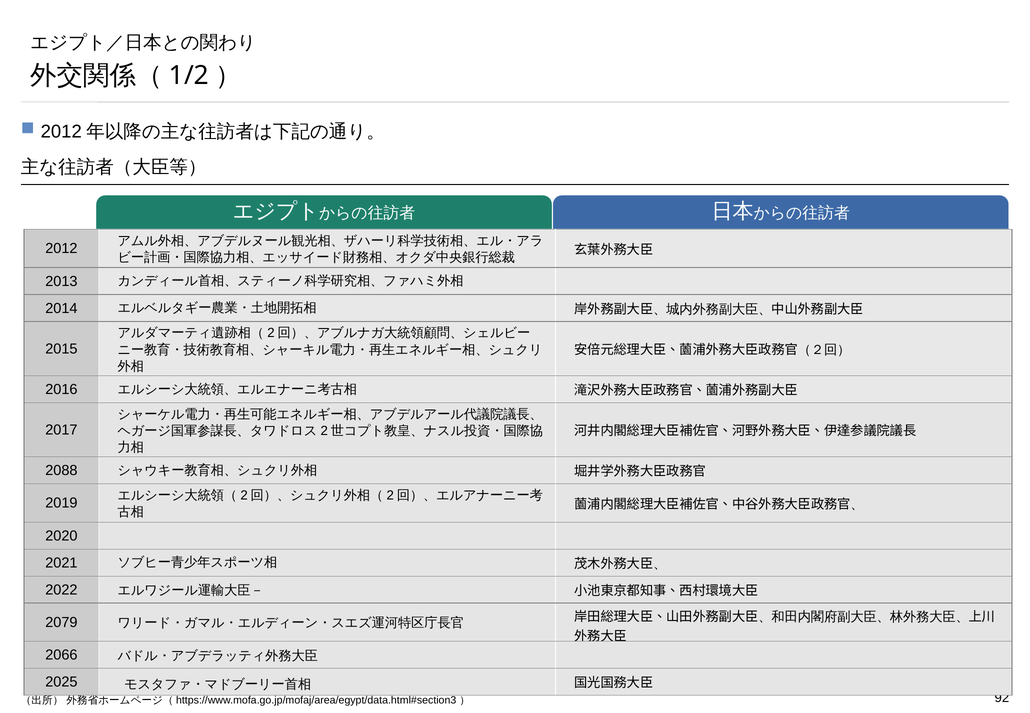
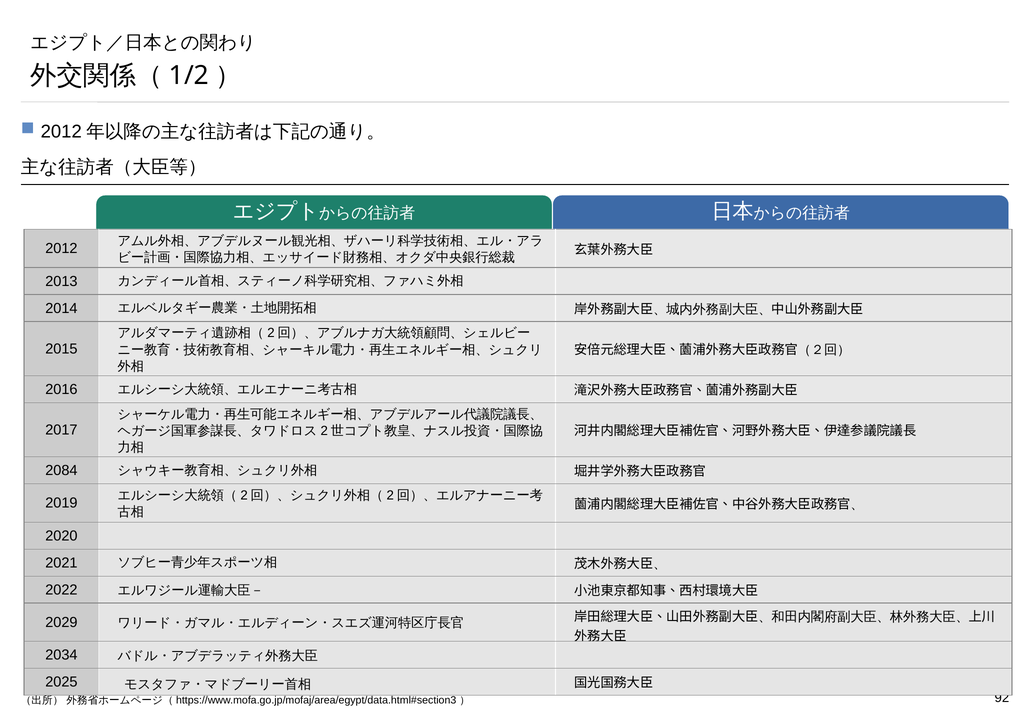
2088: 2088 -> 2084
2079: 2079 -> 2029
2066: 2066 -> 2034
